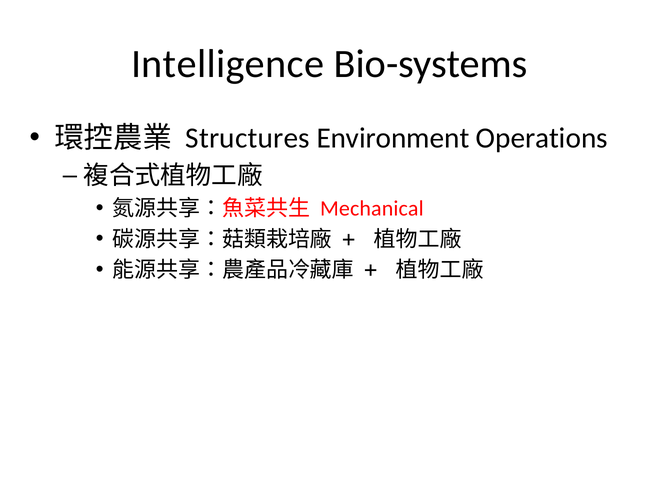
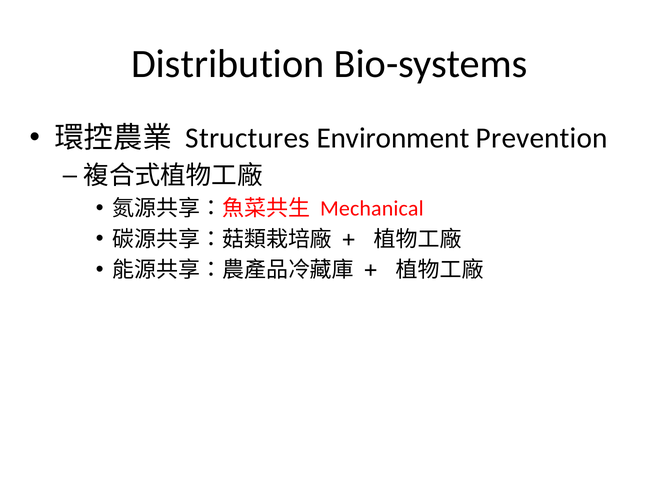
Intelligence: Intelligence -> Distribution
Operations: Operations -> Prevention
